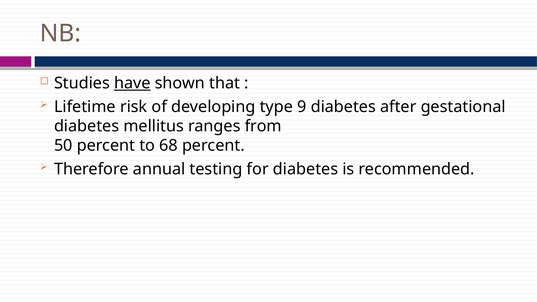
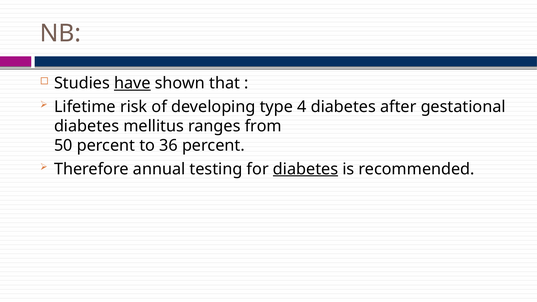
9: 9 -> 4
68: 68 -> 36
diabetes at (306, 169) underline: none -> present
